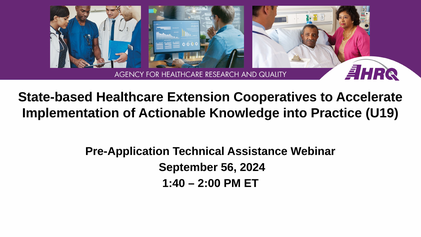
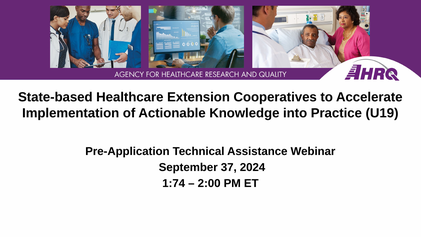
56: 56 -> 37
1:40: 1:40 -> 1:74
